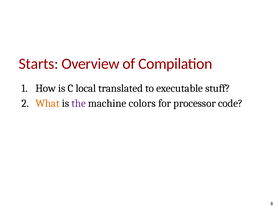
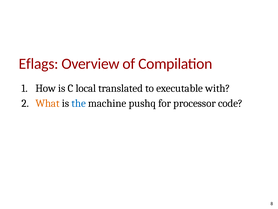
Starts: Starts -> Eflags
stuff: stuff -> with
the colour: purple -> blue
colors: colors -> pushq
